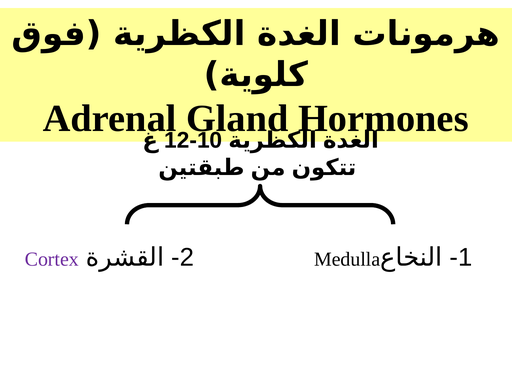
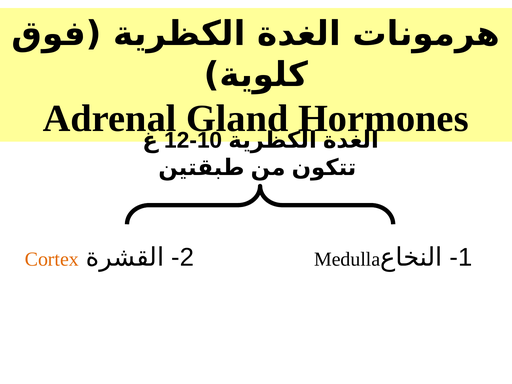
Cortex colour: purple -> orange
